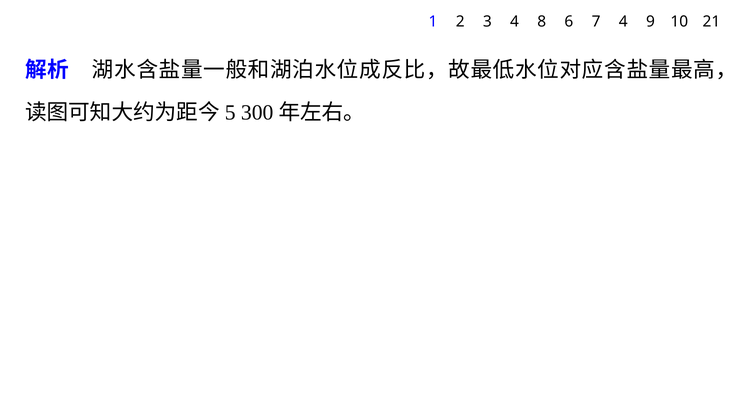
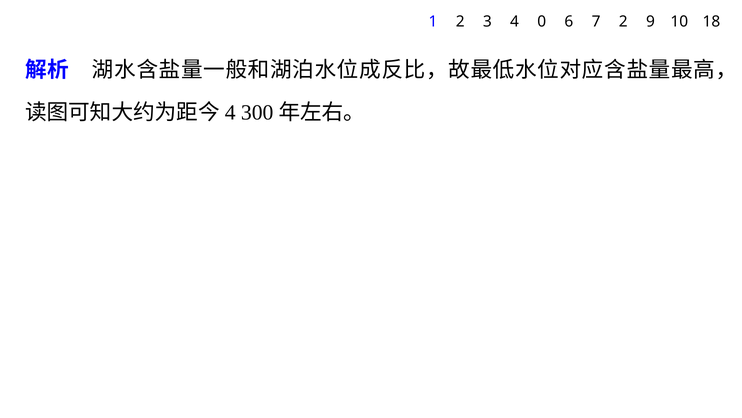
8: 8 -> 0
7 4: 4 -> 2
21: 21 -> 18
5 at (230, 112): 5 -> 4
